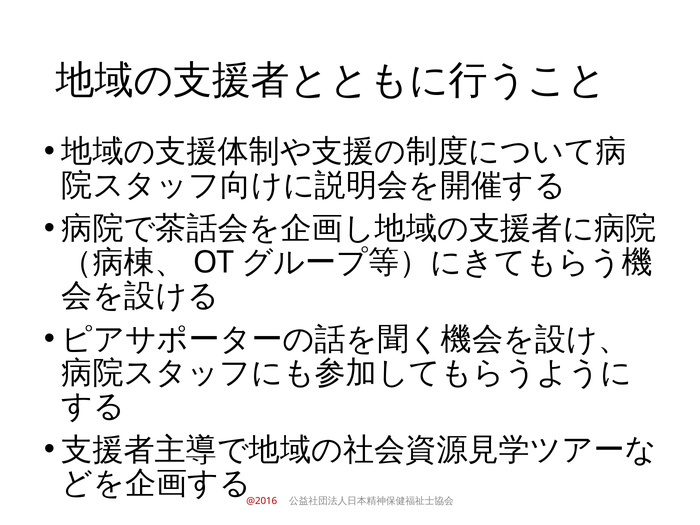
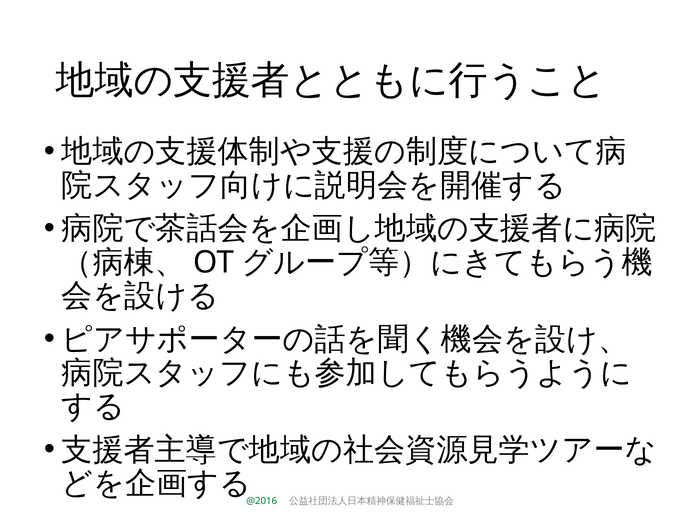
@2016 colour: red -> green
